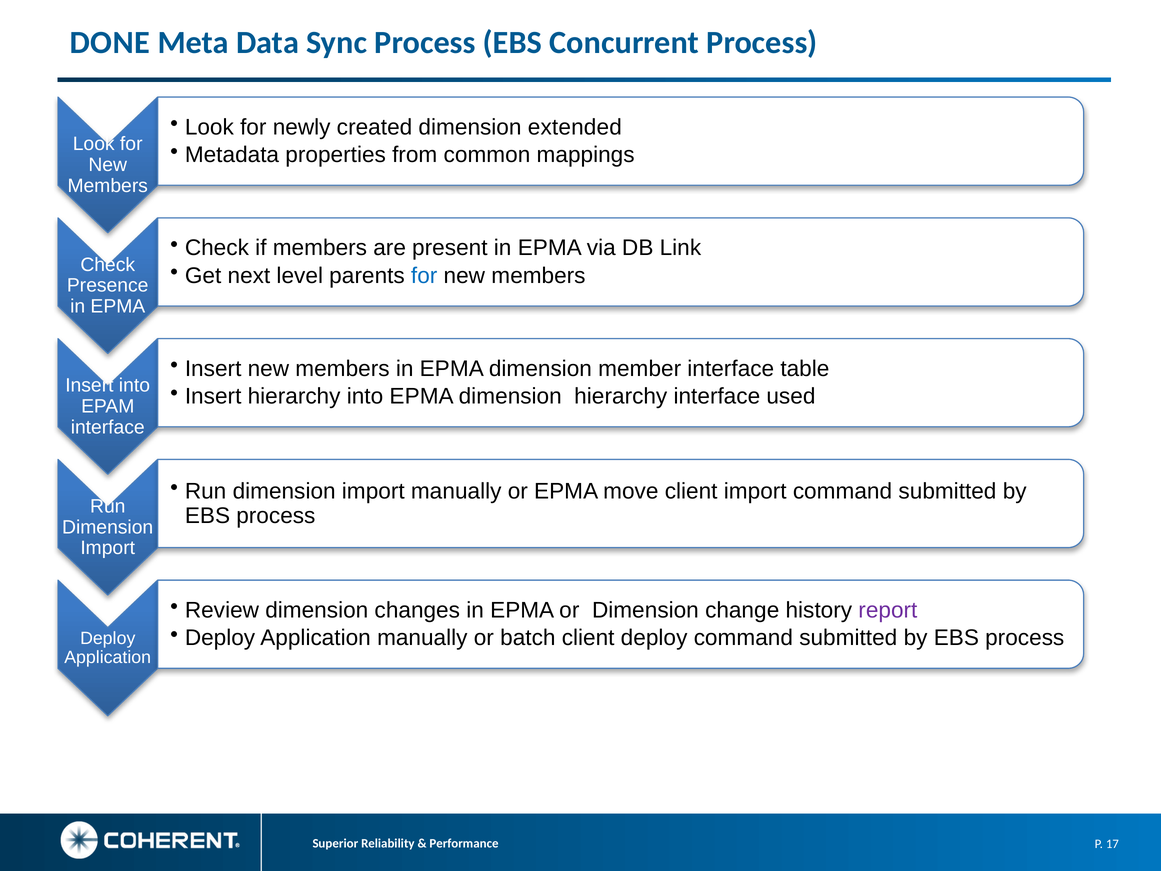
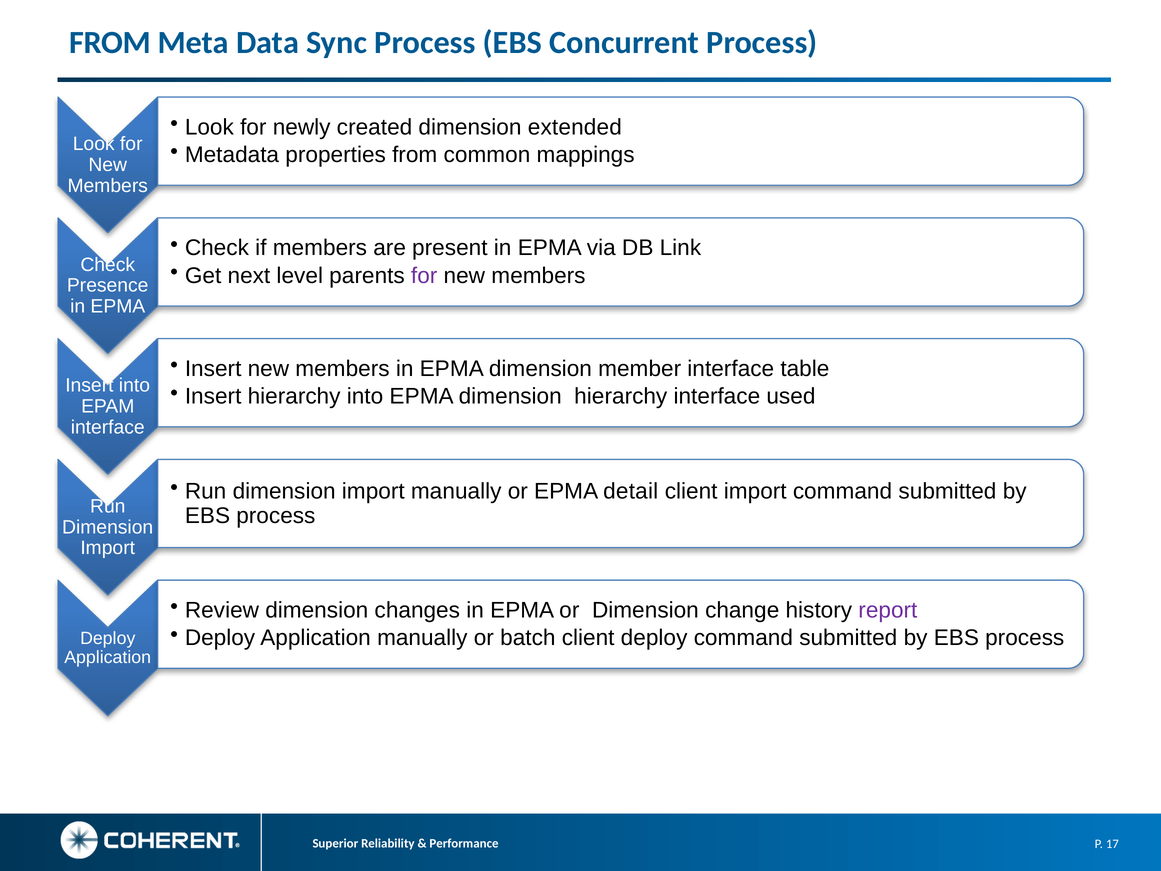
DONE at (110, 43): DONE -> FROM
for at (424, 276) colour: blue -> purple
move: move -> detail
